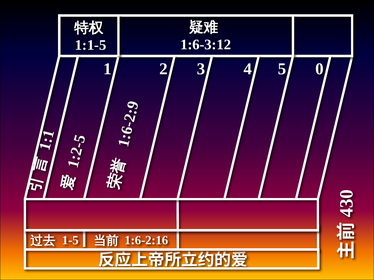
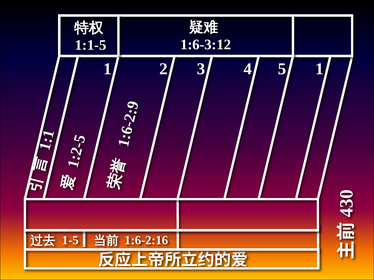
5 0: 0 -> 1
